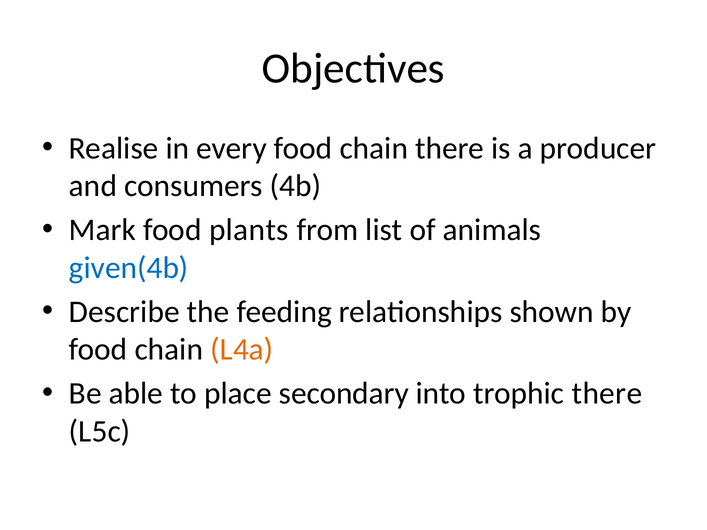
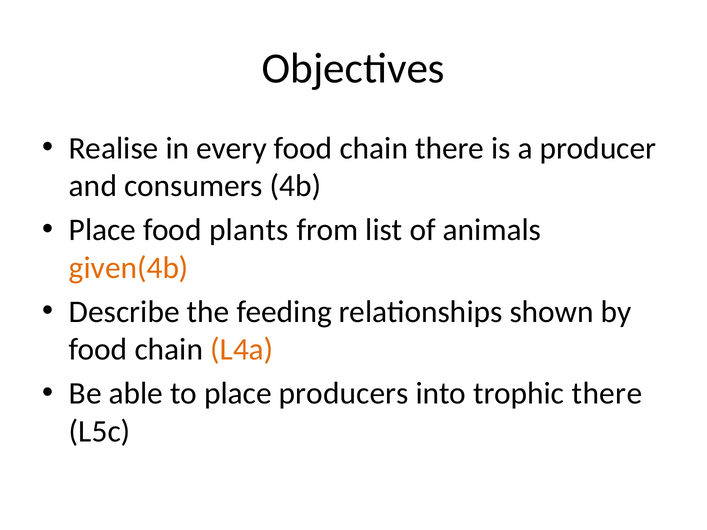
Mark at (102, 230): Mark -> Place
given(4b colour: blue -> orange
secondary: secondary -> producers
